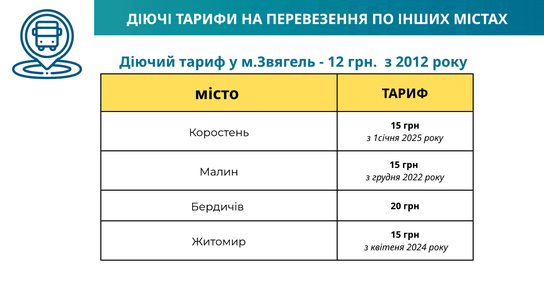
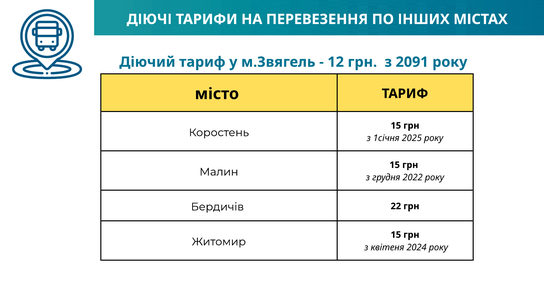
2012: 2012 -> 2091
20: 20 -> 22
